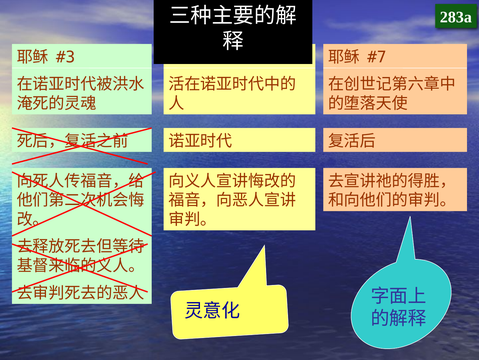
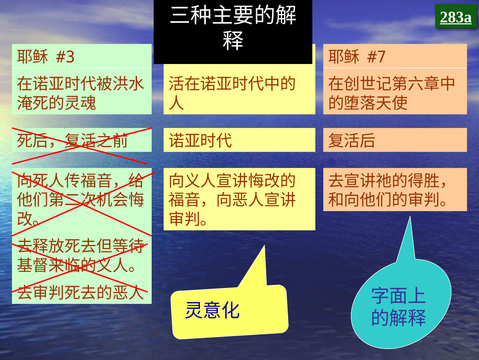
283a underline: none -> present
